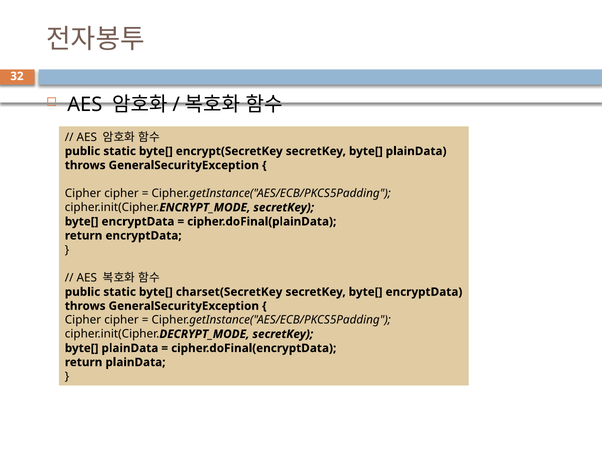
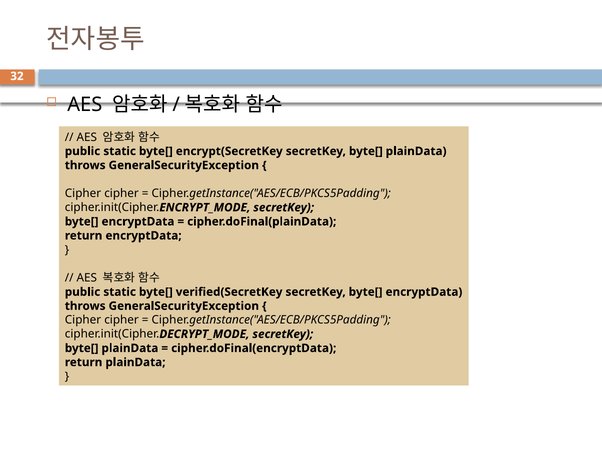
charset(SecretKey: charset(SecretKey -> verified(SecretKey
